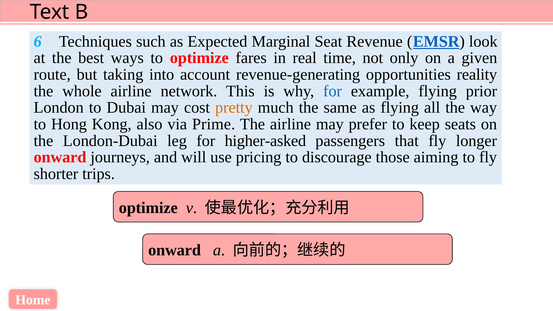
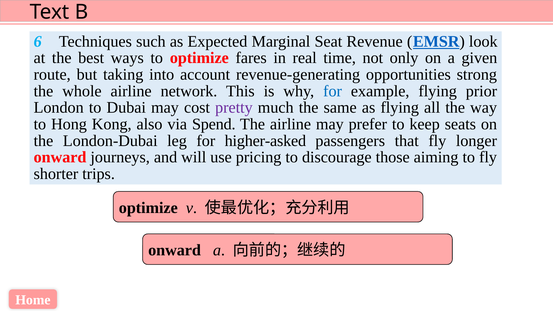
reality: reality -> strong
pretty colour: orange -> purple
Prime: Prime -> Spend
